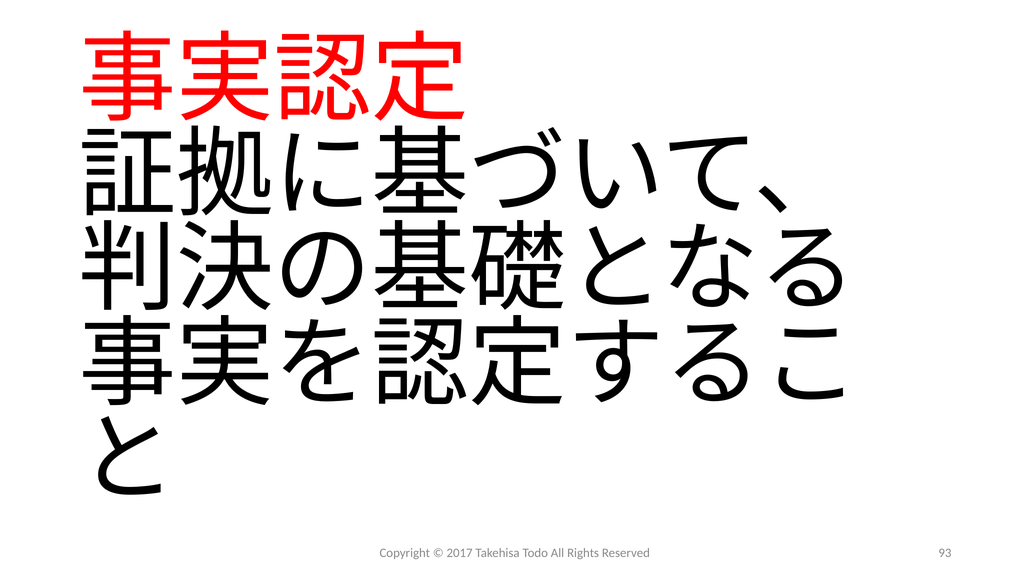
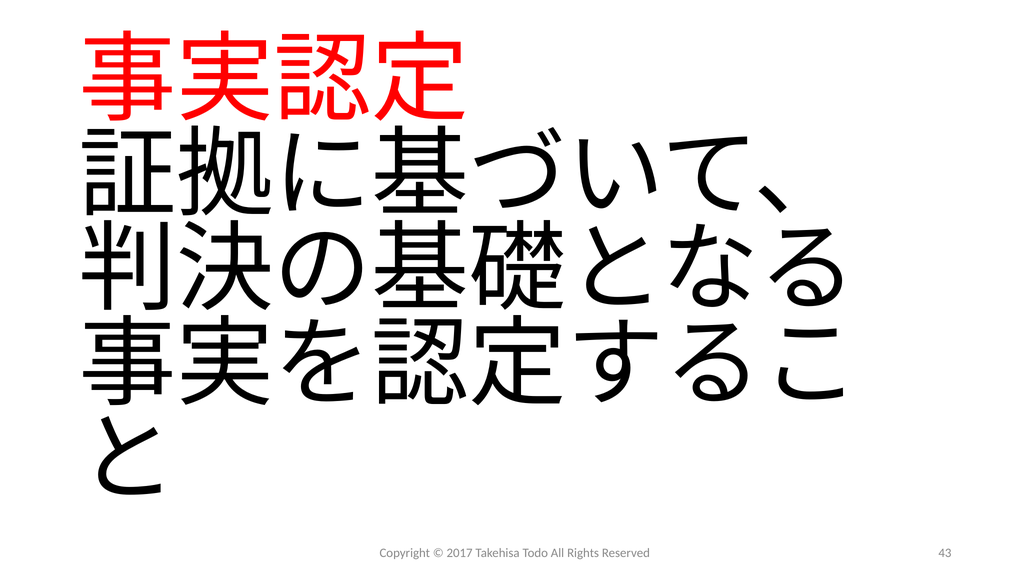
93: 93 -> 43
